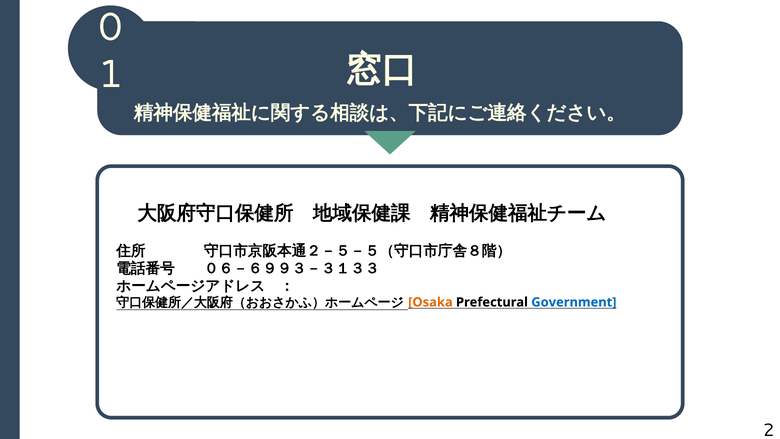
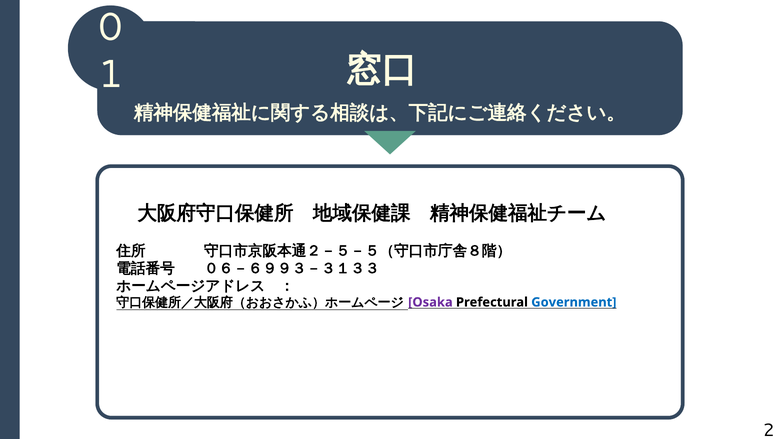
Osaka colour: orange -> purple
